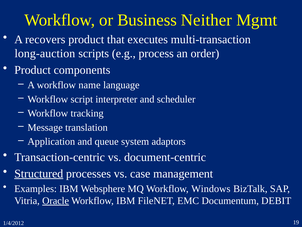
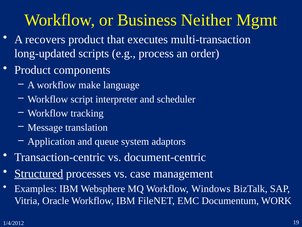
long-auction: long-auction -> long-updated
name: name -> make
Oracle underline: present -> none
DEBIT: DEBIT -> WORK
